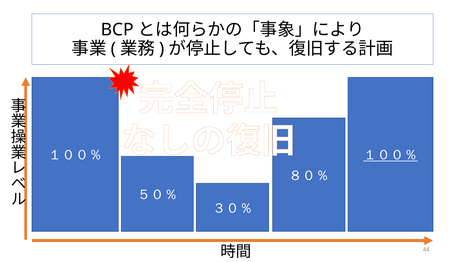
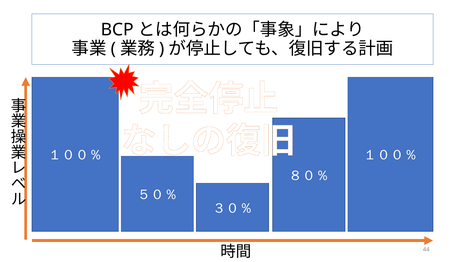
１００％ at (390, 155) underline: present -> none
